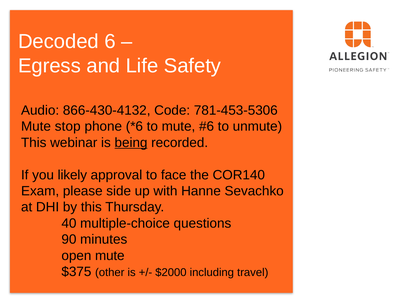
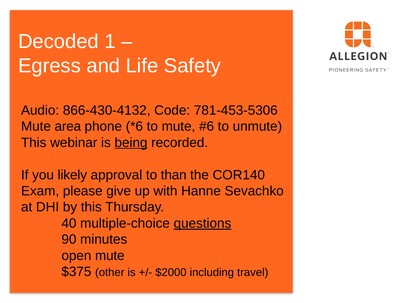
6: 6 -> 1
stop: stop -> area
face: face -> than
side: side -> give
questions underline: none -> present
